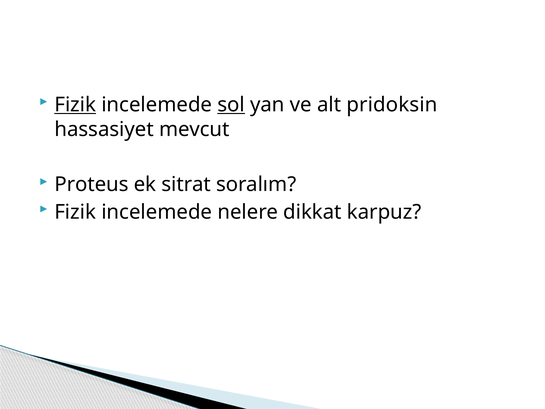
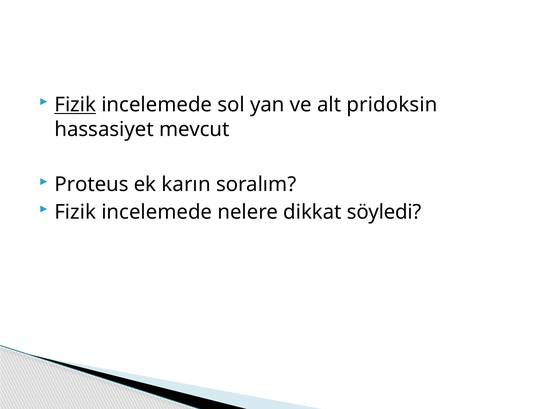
sol underline: present -> none
sitrat: sitrat -> karın
karpuz: karpuz -> söyledi
